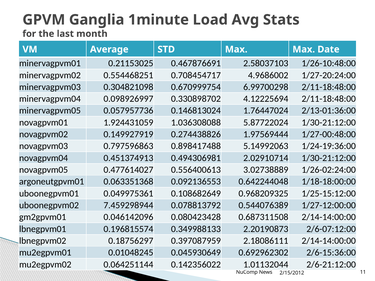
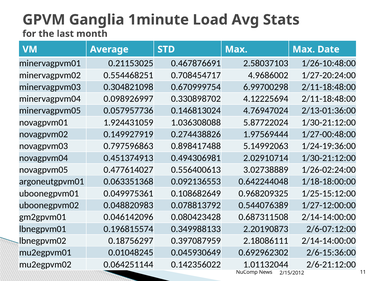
1.76447024: 1.76447024 -> 4.76947024
7.459298944: 7.459298944 -> 0.048820983
